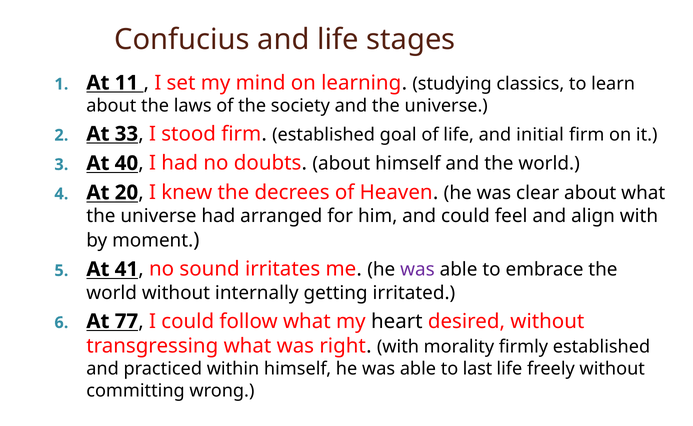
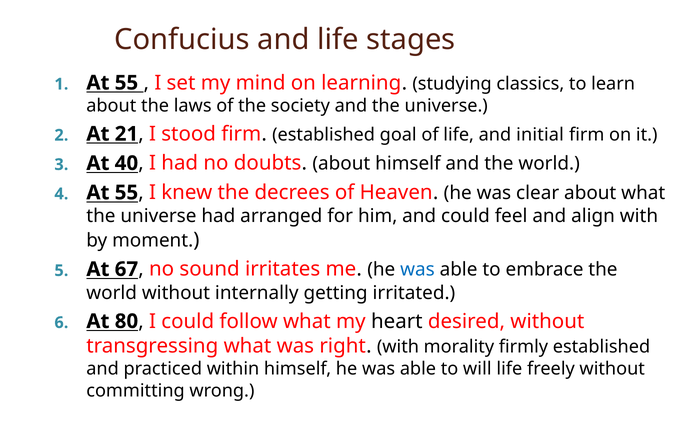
11 at (126, 83): 11 -> 55
33: 33 -> 21
20 at (126, 192): 20 -> 55
41: 41 -> 67
was at (417, 270) colour: purple -> blue
77: 77 -> 80
last: last -> will
